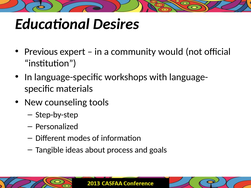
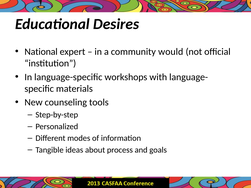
Previous: Previous -> National
